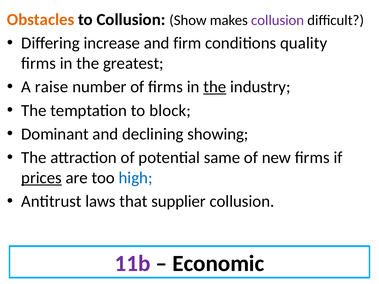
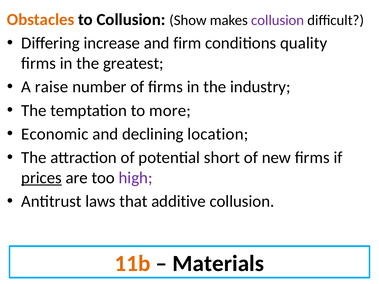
the at (215, 87) underline: present -> none
block: block -> more
Dominant: Dominant -> Economic
showing: showing -> location
same: same -> short
high colour: blue -> purple
supplier: supplier -> additive
11b colour: purple -> orange
Economic: Economic -> Materials
